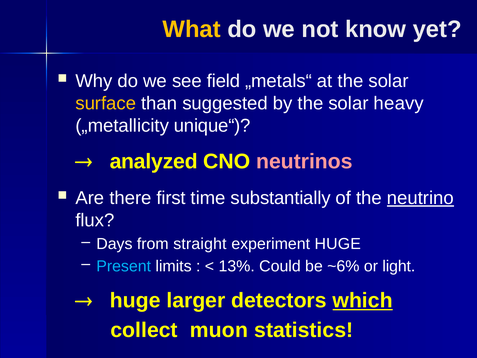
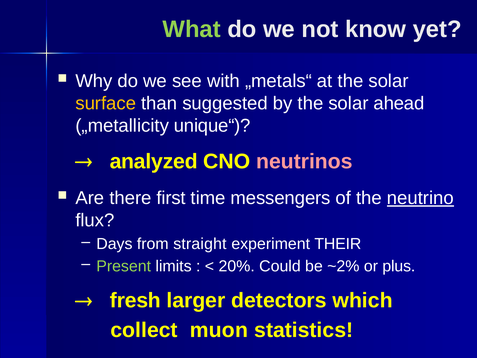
What colour: yellow -> light green
field: field -> with
heavy: heavy -> ahead
substantially: substantially -> messengers
experiment HUGE: HUGE -> THEIR
Present colour: light blue -> light green
13%: 13% -> 20%
~6%: ~6% -> ~2%
light: light -> plus
huge at (135, 300): huge -> fresh
which underline: present -> none
